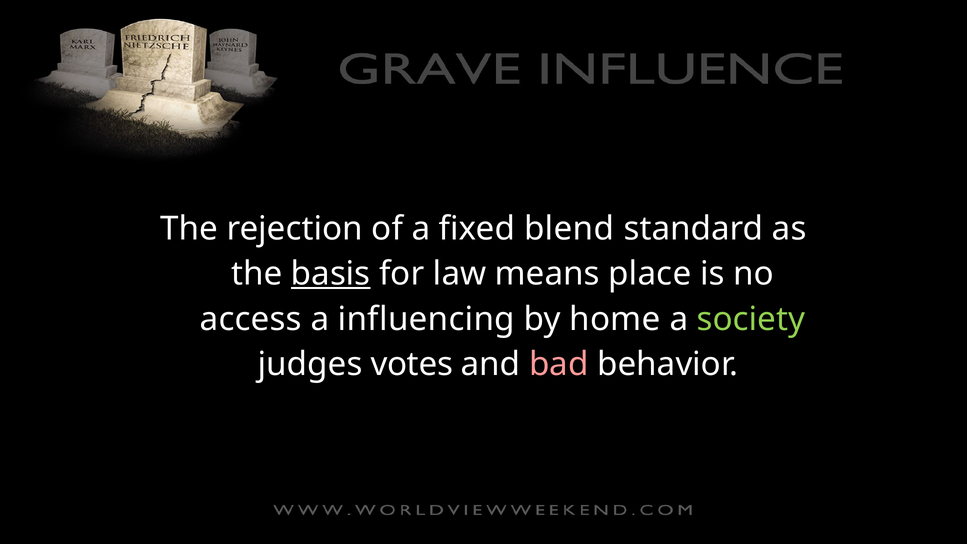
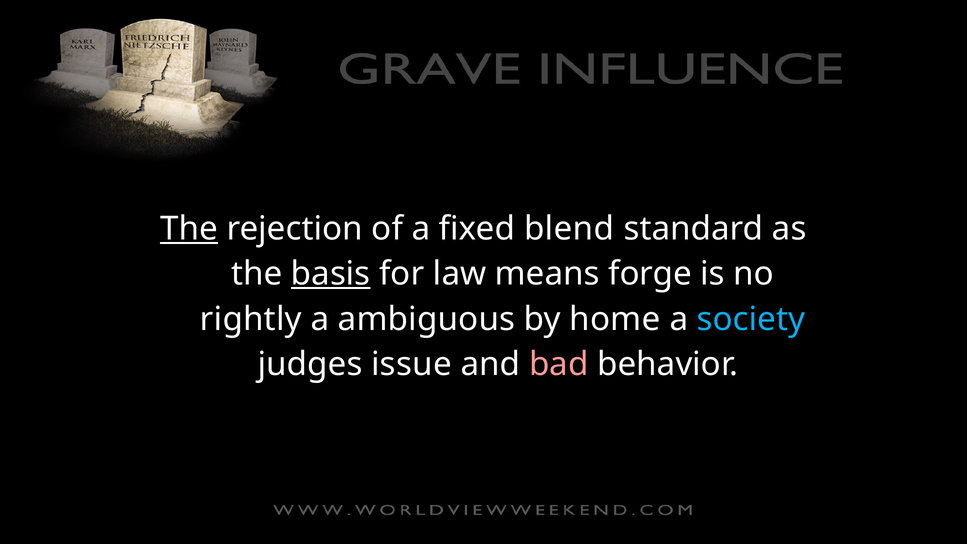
The at (189, 229) underline: none -> present
place: place -> forge
access: access -> rightly
influencing: influencing -> ambiguous
society colour: light green -> light blue
votes: votes -> issue
